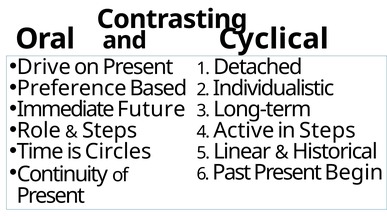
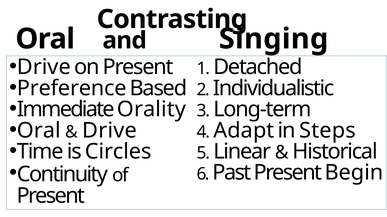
Cyclical: Cyclical -> Singing
Future: Future -> Orality
Role at (39, 131): Role -> Oral
Steps at (110, 131): Steps -> Drive
Active: Active -> Adapt
